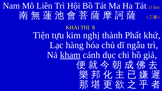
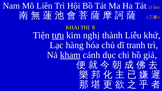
tựu underline: none -> present
Phất: Phất -> Liễu
ngẫu: ngẫu -> tranh
